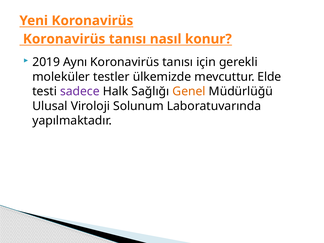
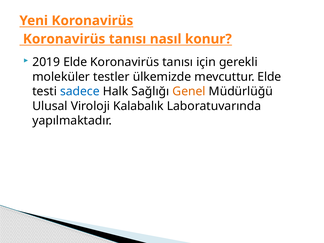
2019 Aynı: Aynı -> Elde
sadece colour: purple -> blue
Solunum: Solunum -> Kalabalık
